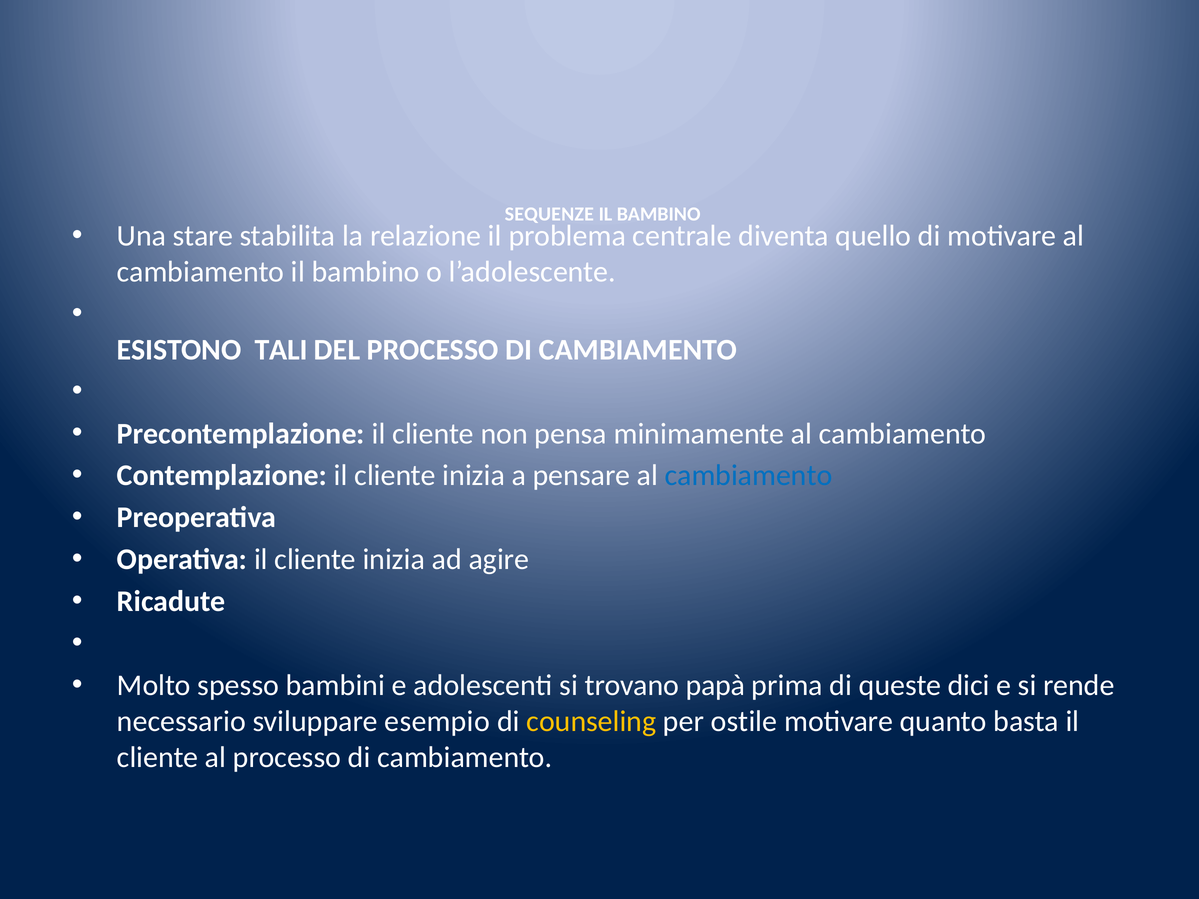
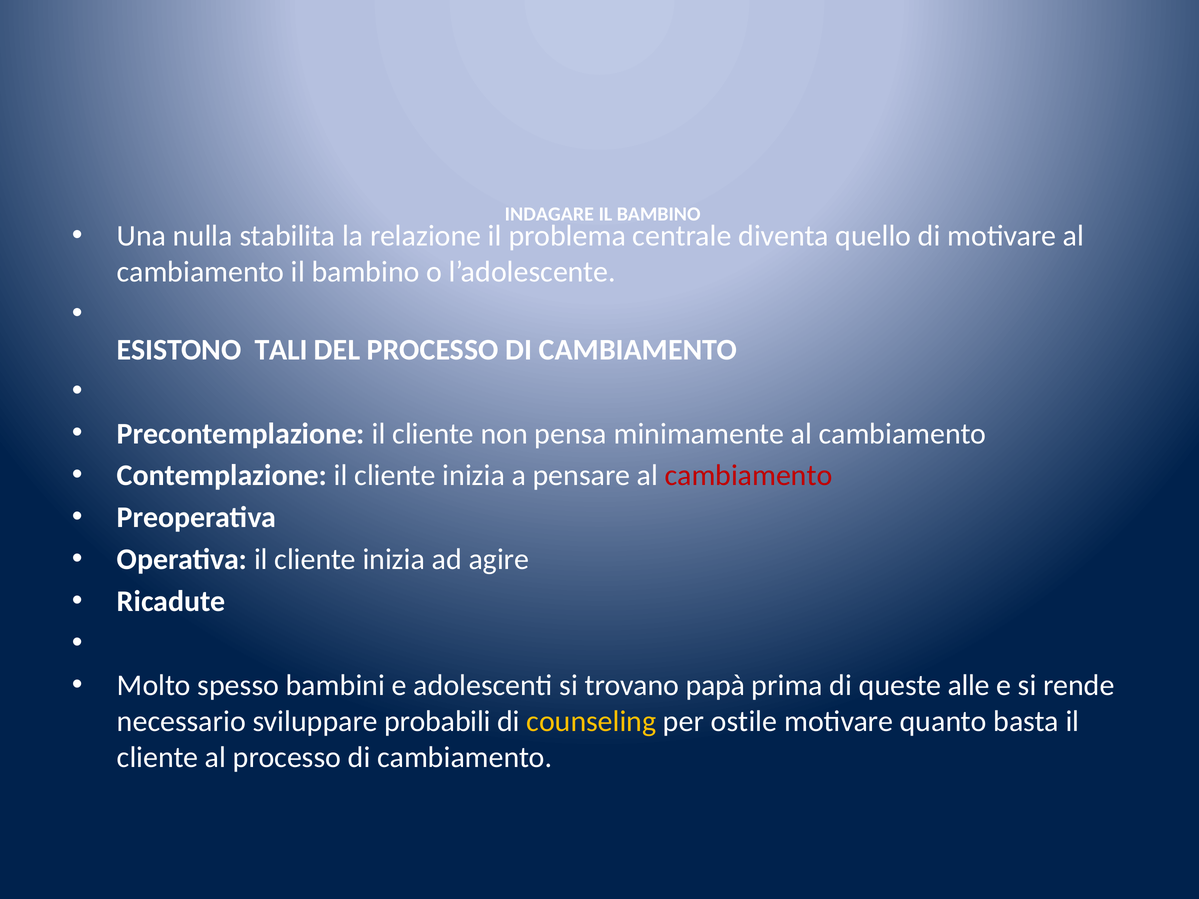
SEQUENZE: SEQUENZE -> INDAGARE
stare: stare -> nulla
cambiamento at (749, 476) colour: blue -> red
dici: dici -> alle
esempio: esempio -> probabili
